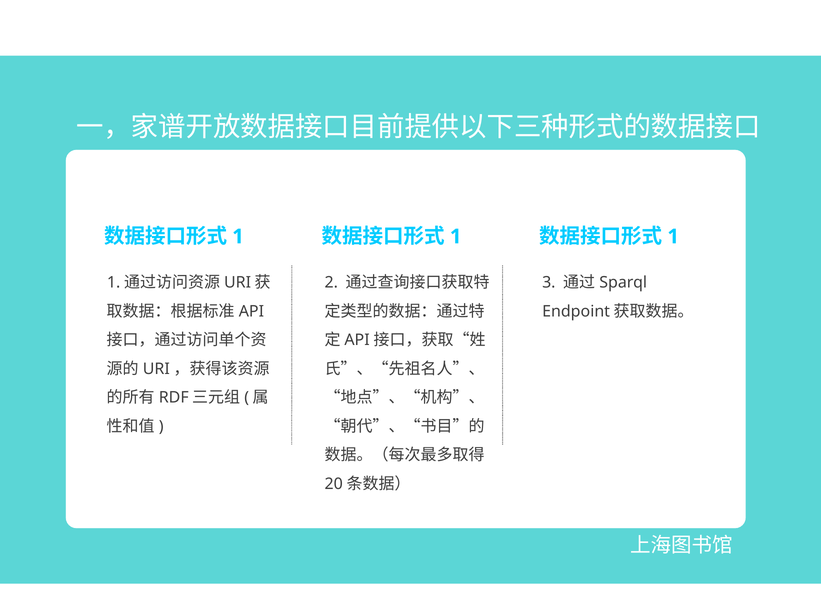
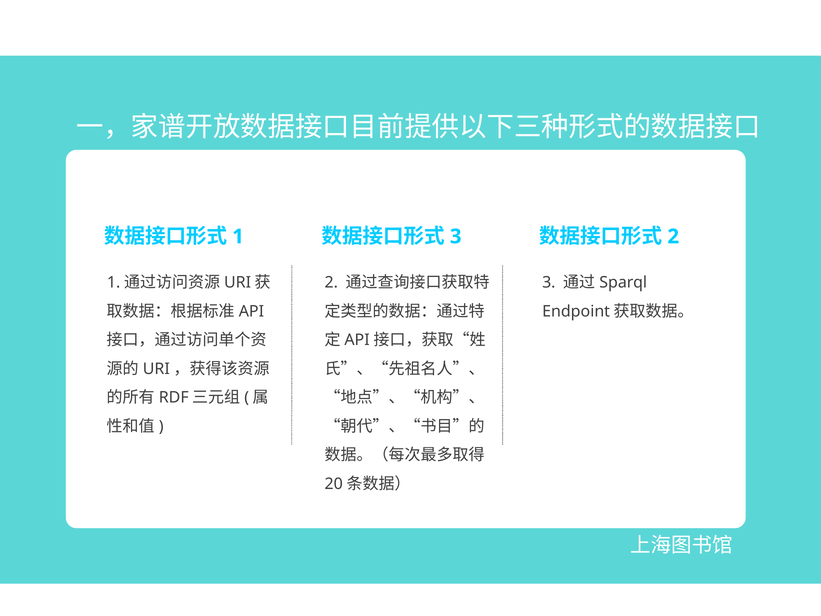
1 at (456, 236): 1 -> 3
1 at (673, 236): 1 -> 2
